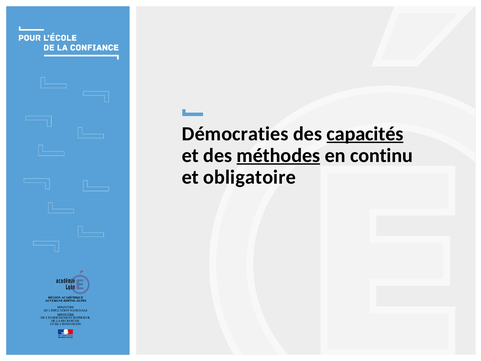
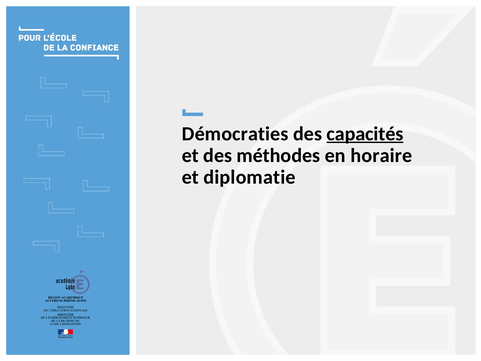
méthodes underline: present -> none
continu: continu -> horaire
obligatoire: obligatoire -> diplomatie
